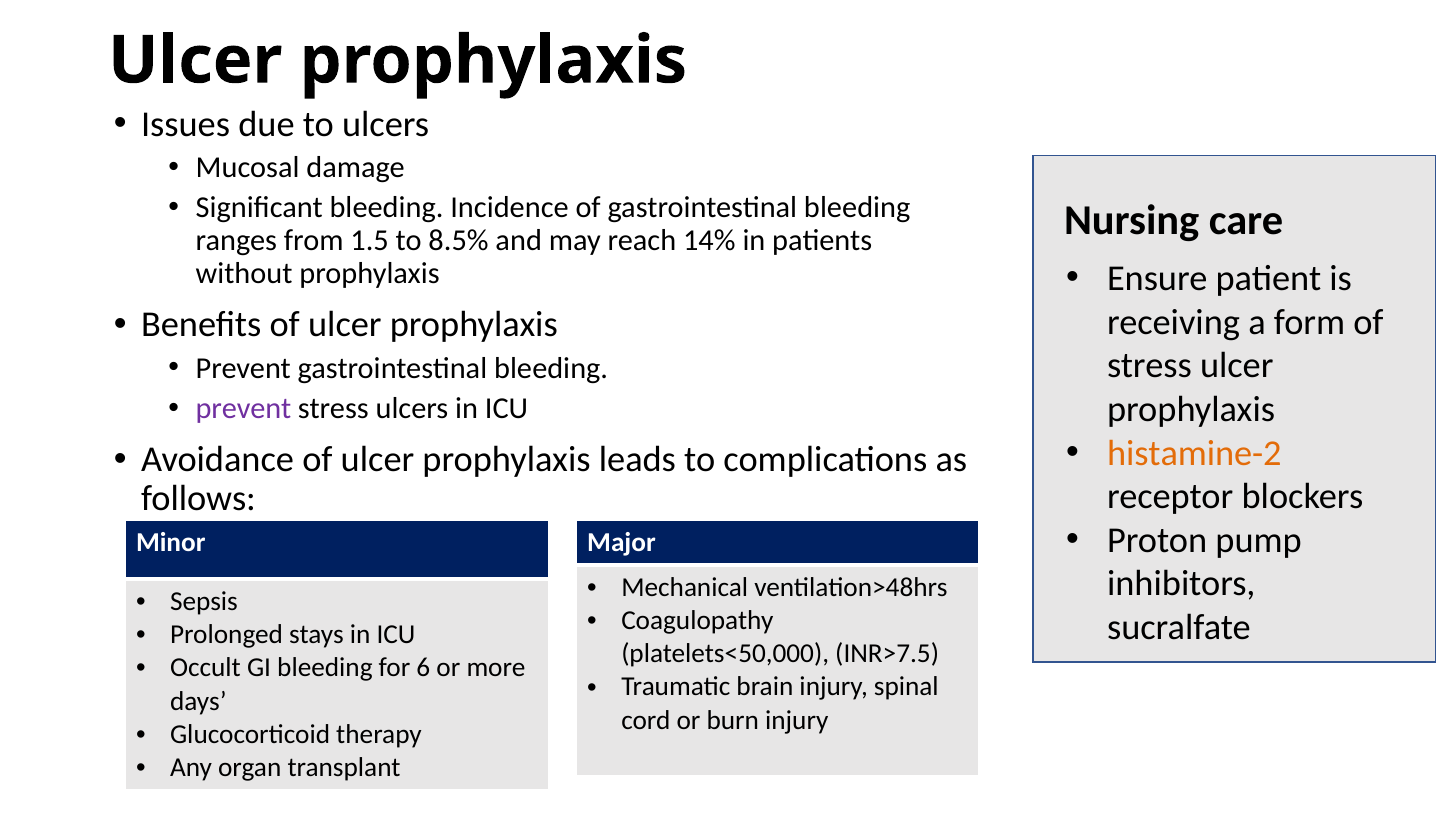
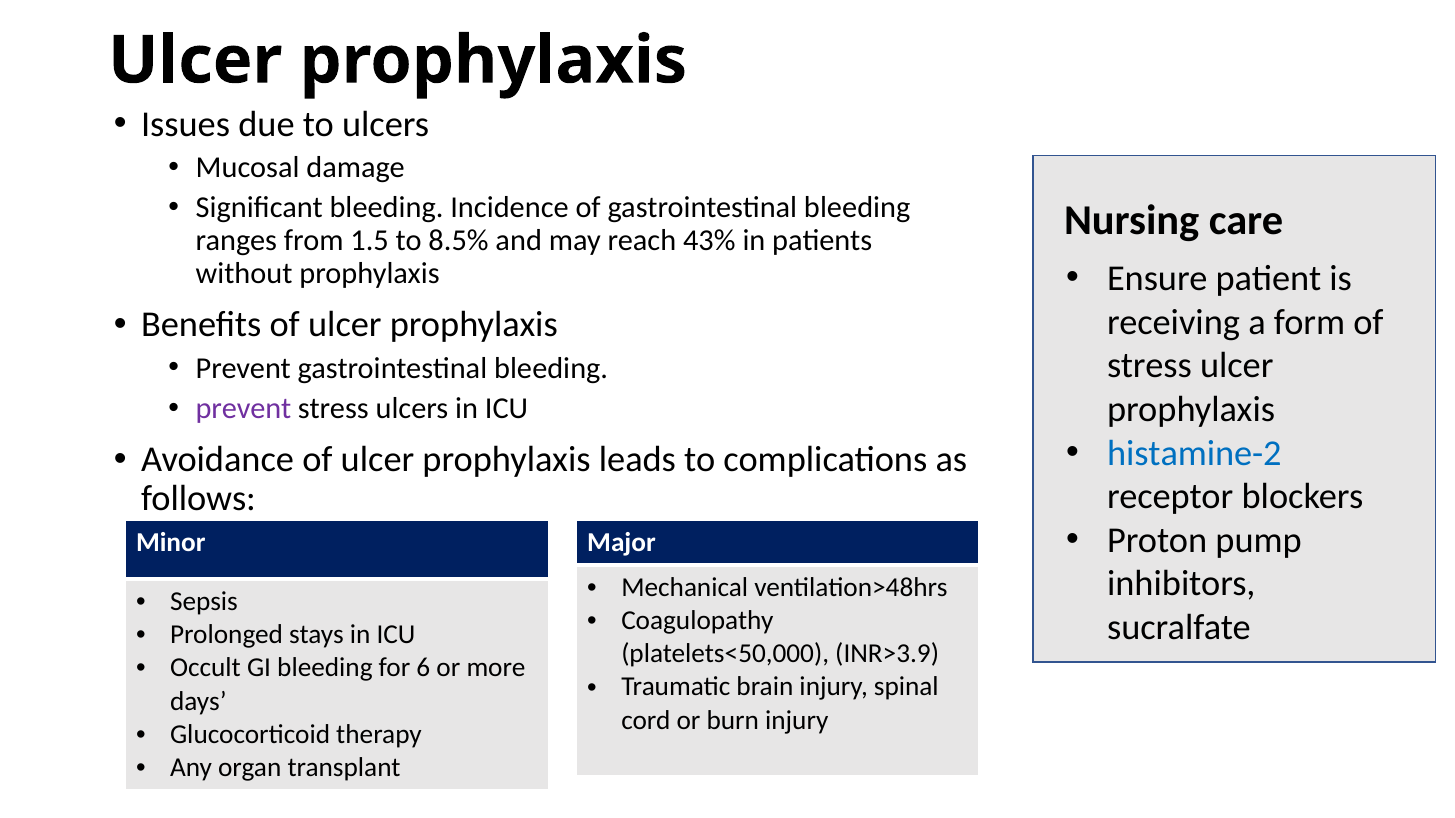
14%: 14% -> 43%
histamine-2 colour: orange -> blue
INR>7.5: INR>7.5 -> INR>3.9
